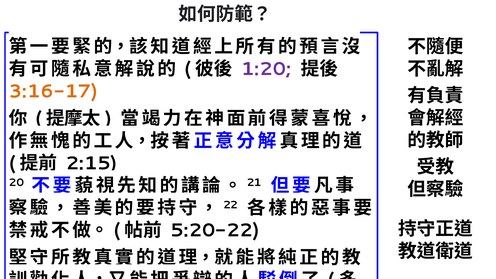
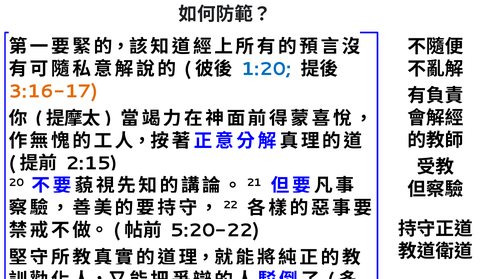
1:20 colour: purple -> blue
